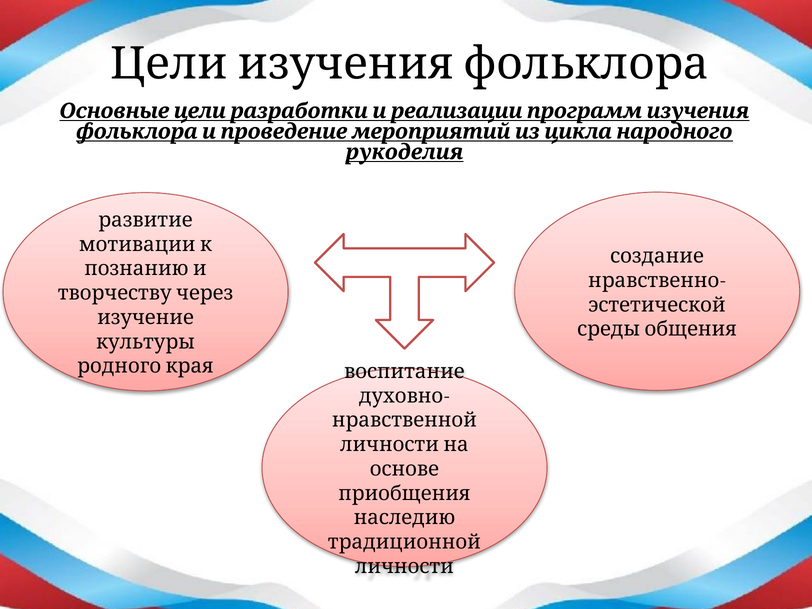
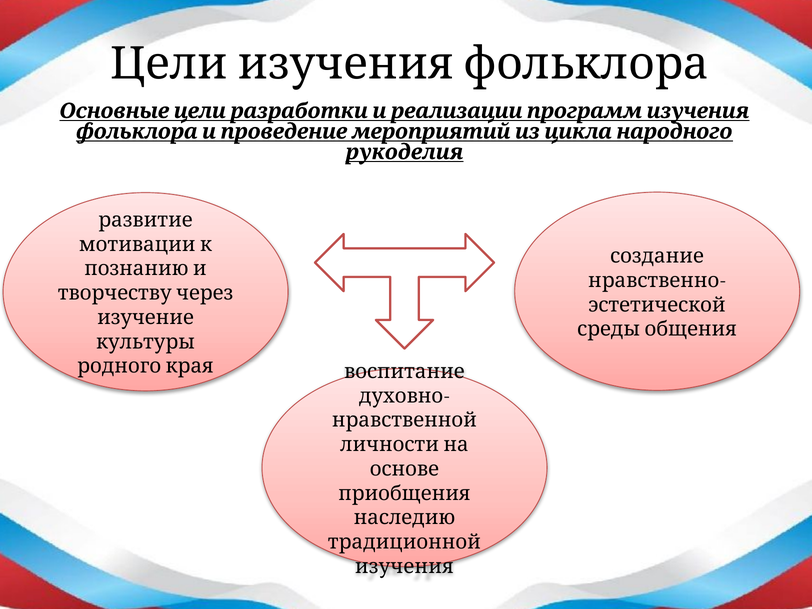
личности: личности -> изучения
